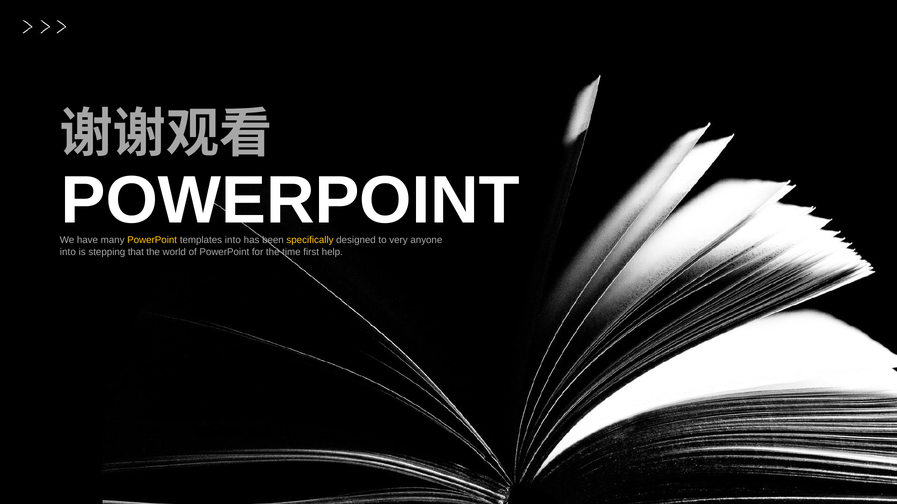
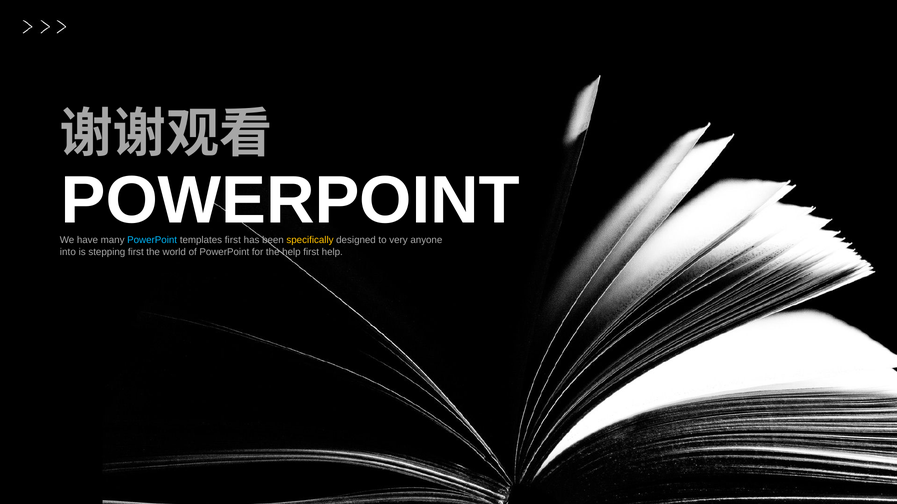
PowerPoint at (152, 240) colour: yellow -> light blue
templates into: into -> first
stepping that: that -> first
the time: time -> help
